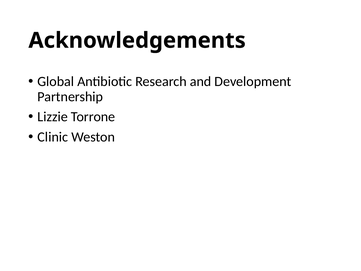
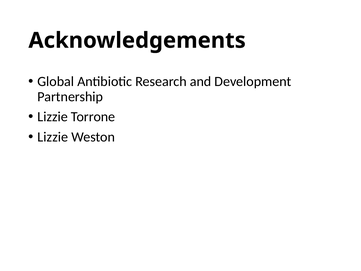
Clinic at (53, 137): Clinic -> Lizzie
